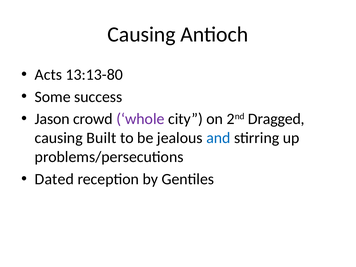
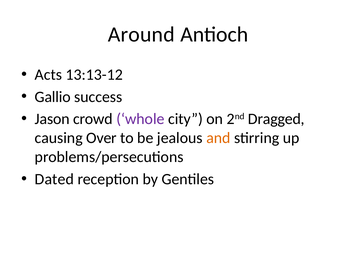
Causing at (141, 34): Causing -> Around
13:13-80: 13:13-80 -> 13:13-12
Some: Some -> Gallio
Built: Built -> Over
and colour: blue -> orange
